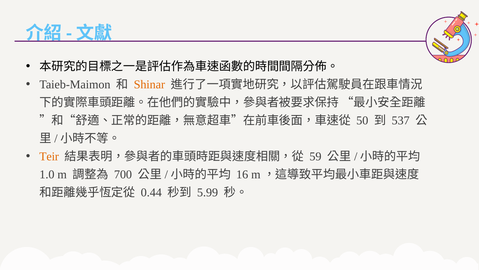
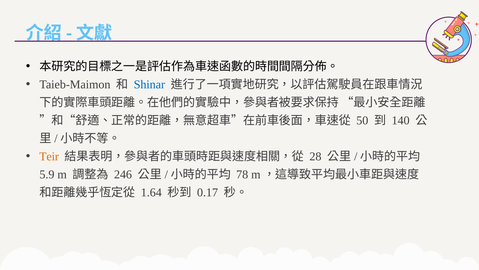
Shinar colour: orange -> blue
537: 537 -> 140
59: 59 -> 28
1.0: 1.0 -> 5.9
700: 700 -> 246
16: 16 -> 78
0.44: 0.44 -> 1.64
5.99: 5.99 -> 0.17
